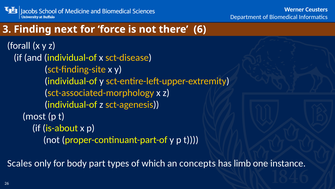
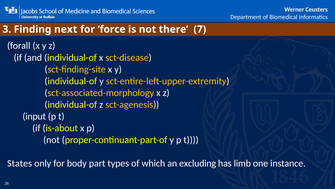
6: 6 -> 7
most: most -> input
Scales: Scales -> States
concepts: concepts -> excluding
